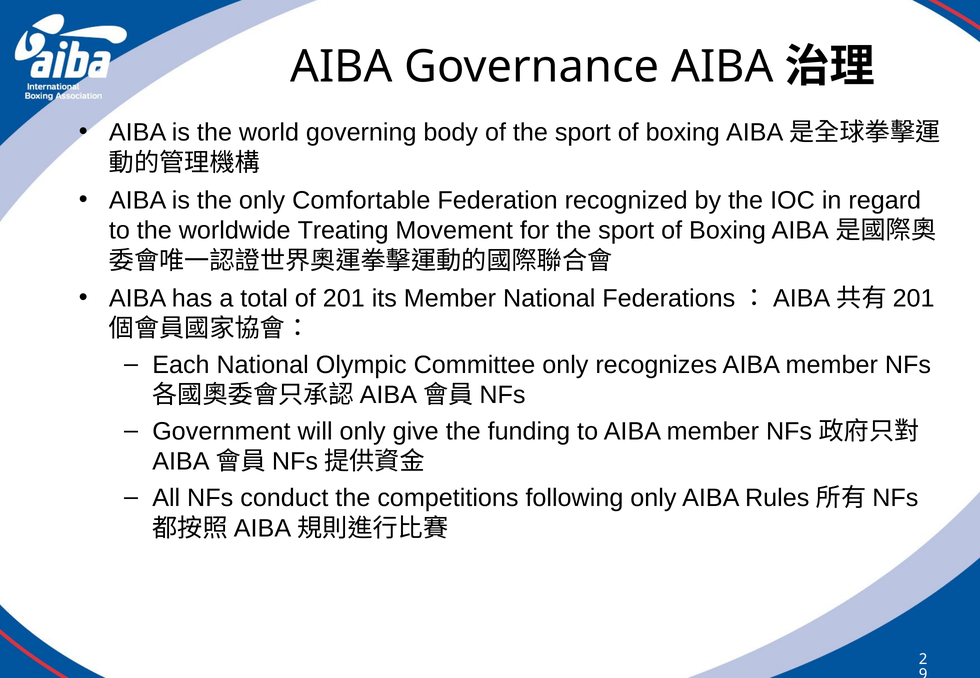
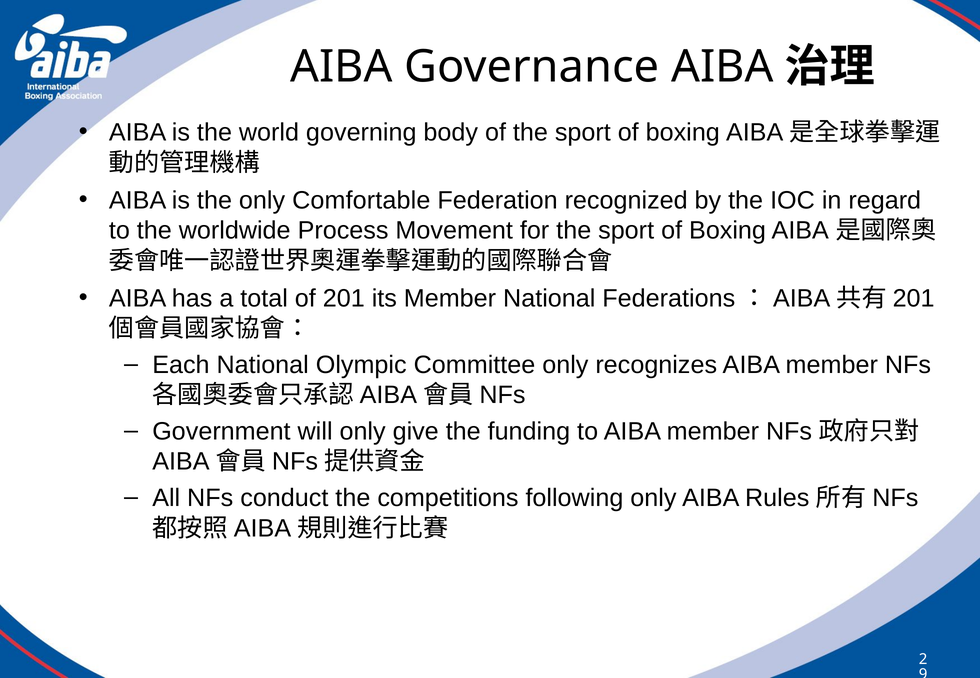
Treating: Treating -> Process
